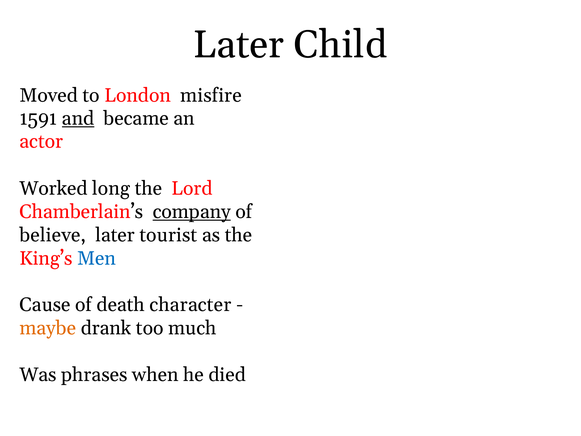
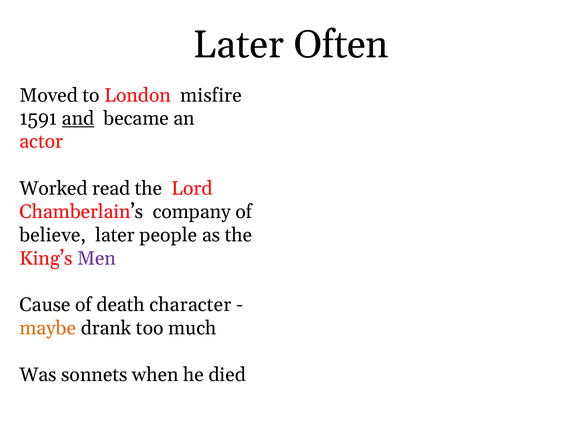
Child: Child -> Often
long: long -> read
company underline: present -> none
tourist: tourist -> people
Men colour: blue -> purple
phrases: phrases -> sonnets
